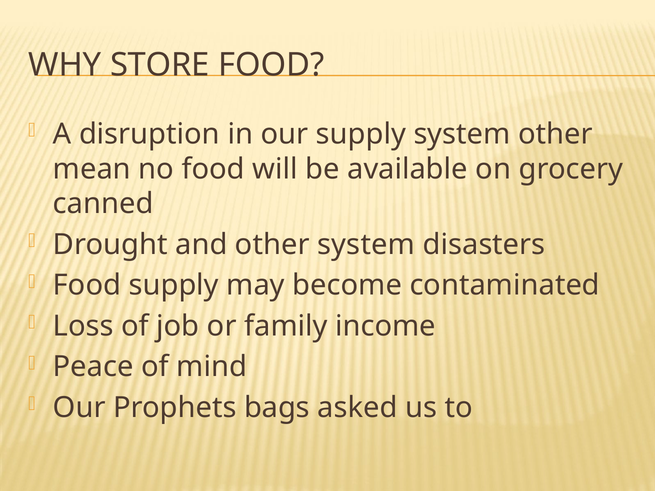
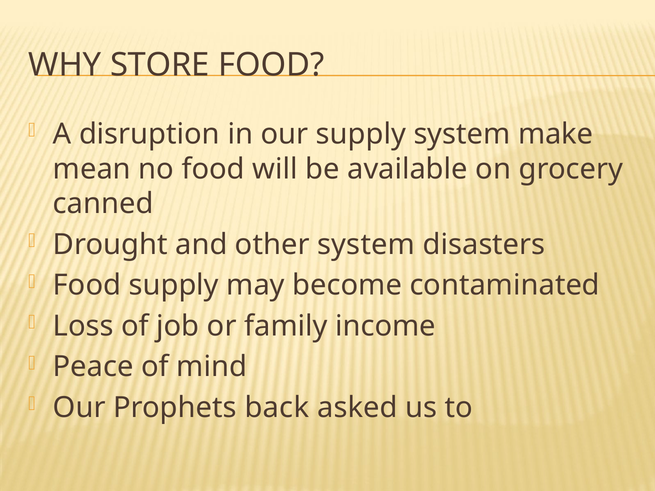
system other: other -> make
bags: bags -> back
